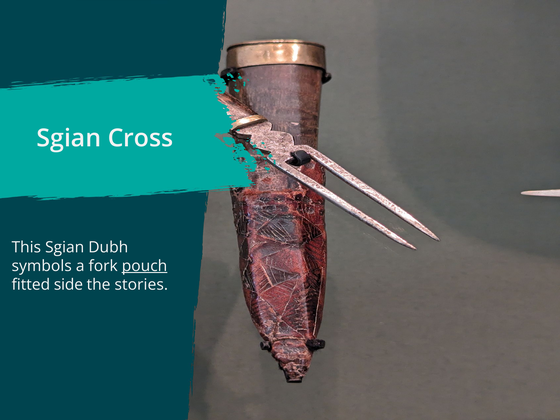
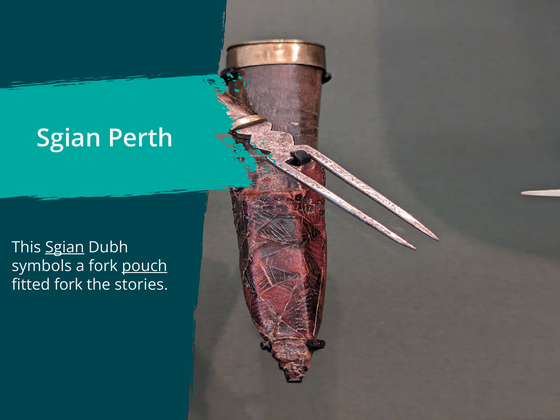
Cross: Cross -> Perth
Sgian at (65, 247) underline: none -> present
fitted side: side -> fork
